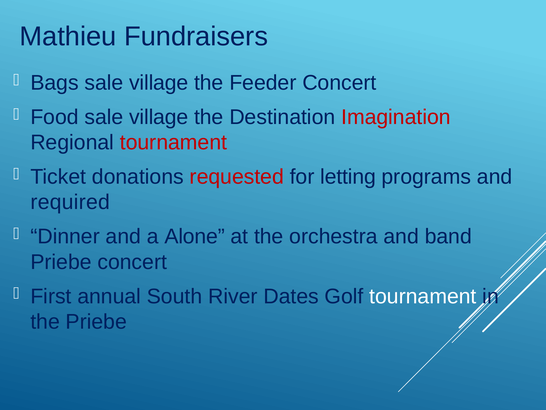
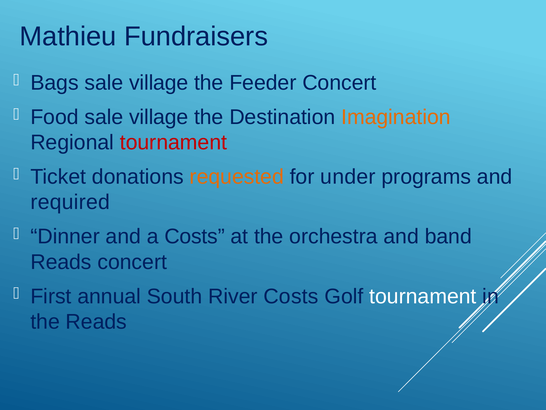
Imagination colour: red -> orange
requested colour: red -> orange
letting: letting -> under
a Alone: Alone -> Costs
Priebe at (61, 262): Priebe -> Reads
River Dates: Dates -> Costs
the Priebe: Priebe -> Reads
